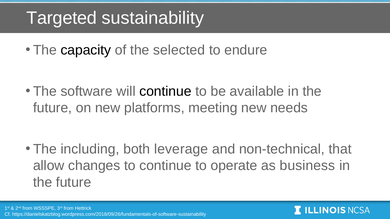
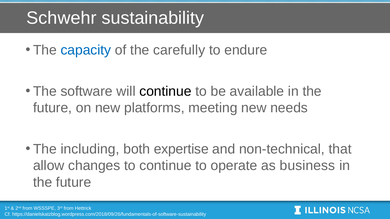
Targeted: Targeted -> Schwehr
capacity colour: black -> blue
selected: selected -> carefully
leverage: leverage -> expertise
